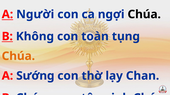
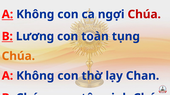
Người at (35, 14): Người -> Không
Chúa at (144, 14) colour: black -> red
Không: Không -> Lương
Sướng at (35, 76): Sướng -> Không
